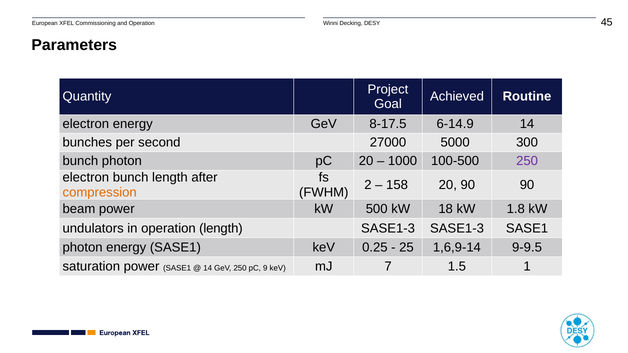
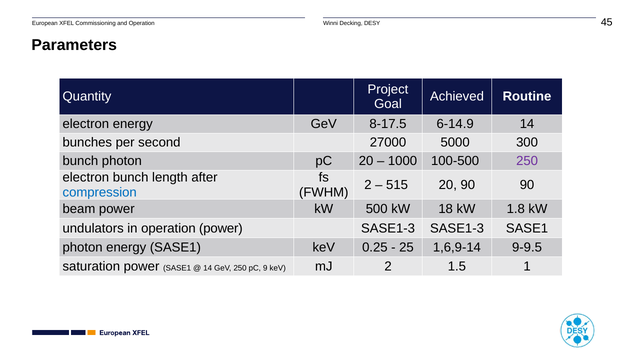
158: 158 -> 515
compression colour: orange -> blue
operation length: length -> power
mJ 7: 7 -> 2
